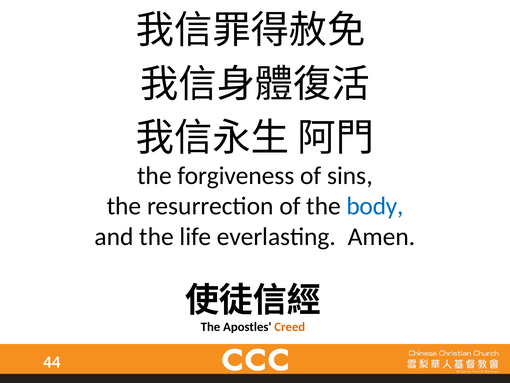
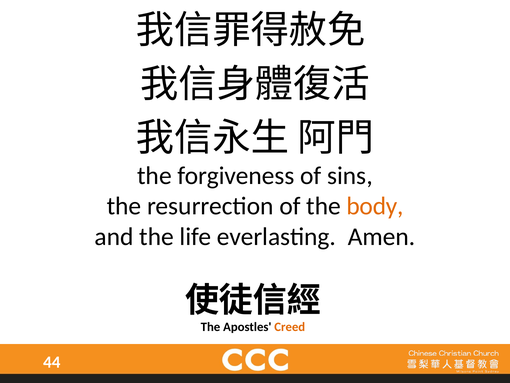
body colour: blue -> orange
